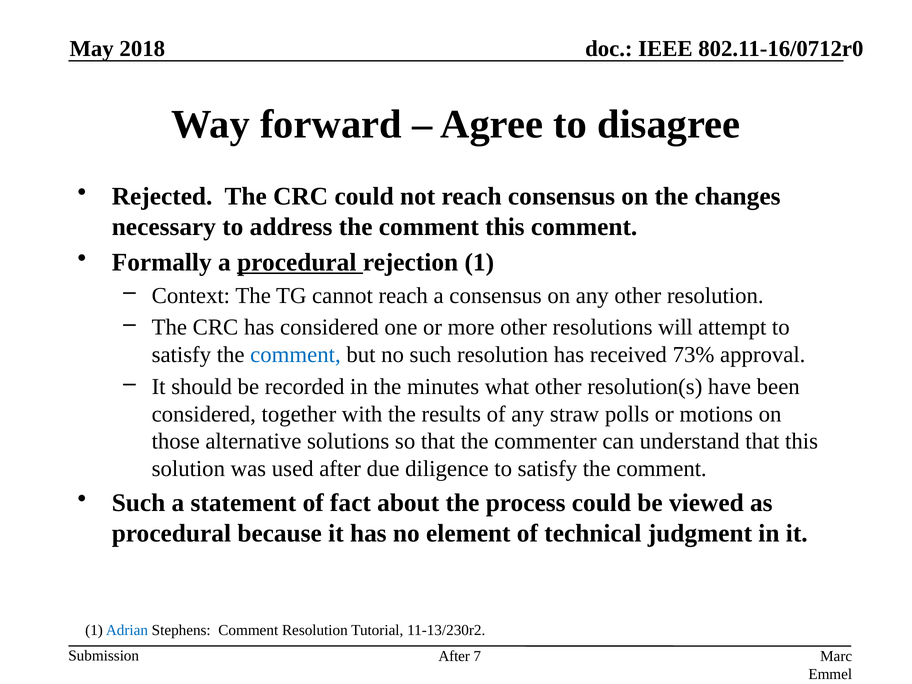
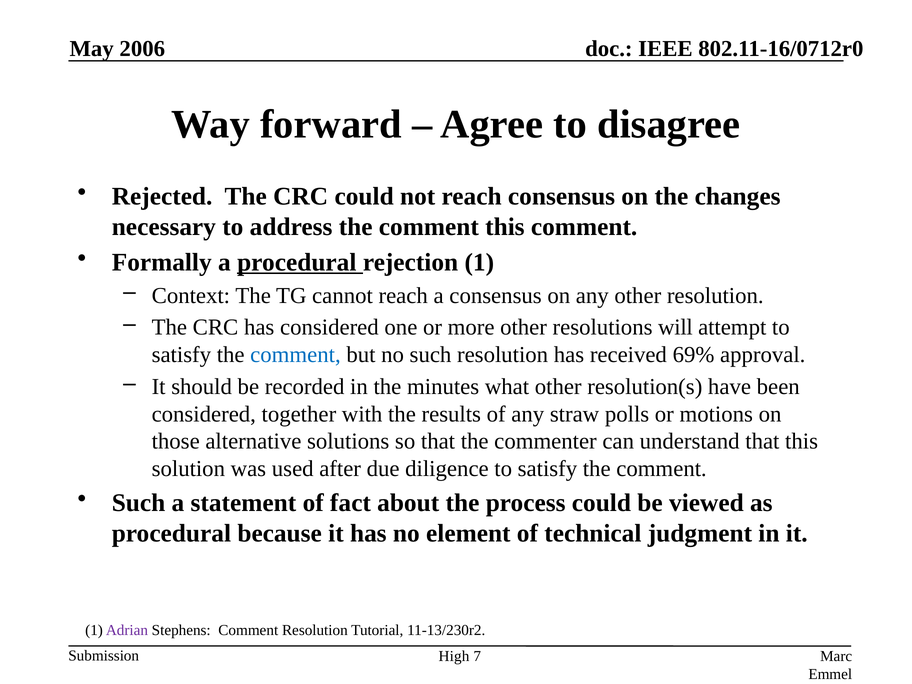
2018: 2018 -> 2006
73%: 73% -> 69%
Adrian colour: blue -> purple
After at (454, 656): After -> High
